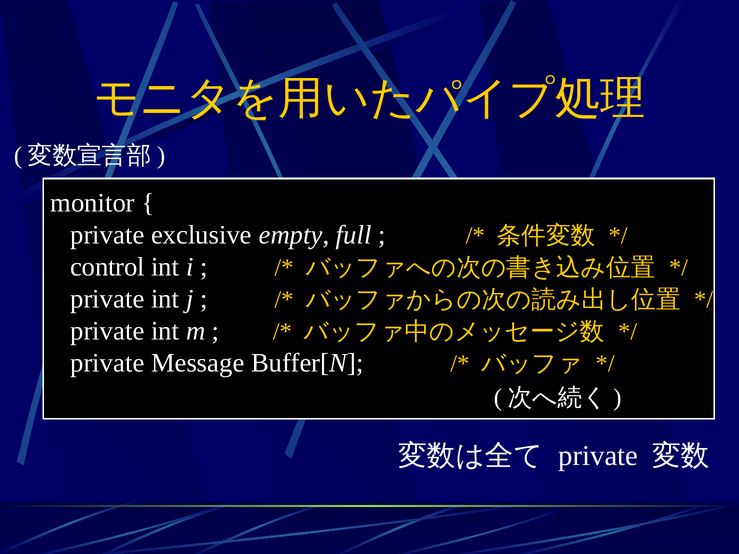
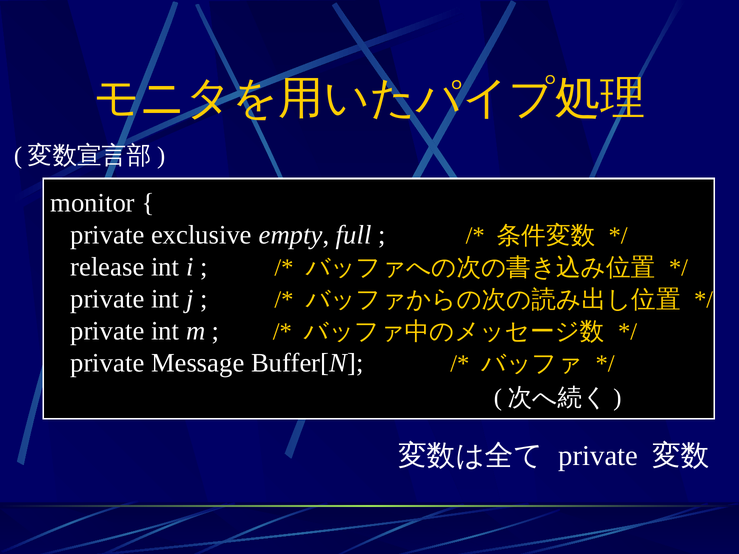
control: control -> release
